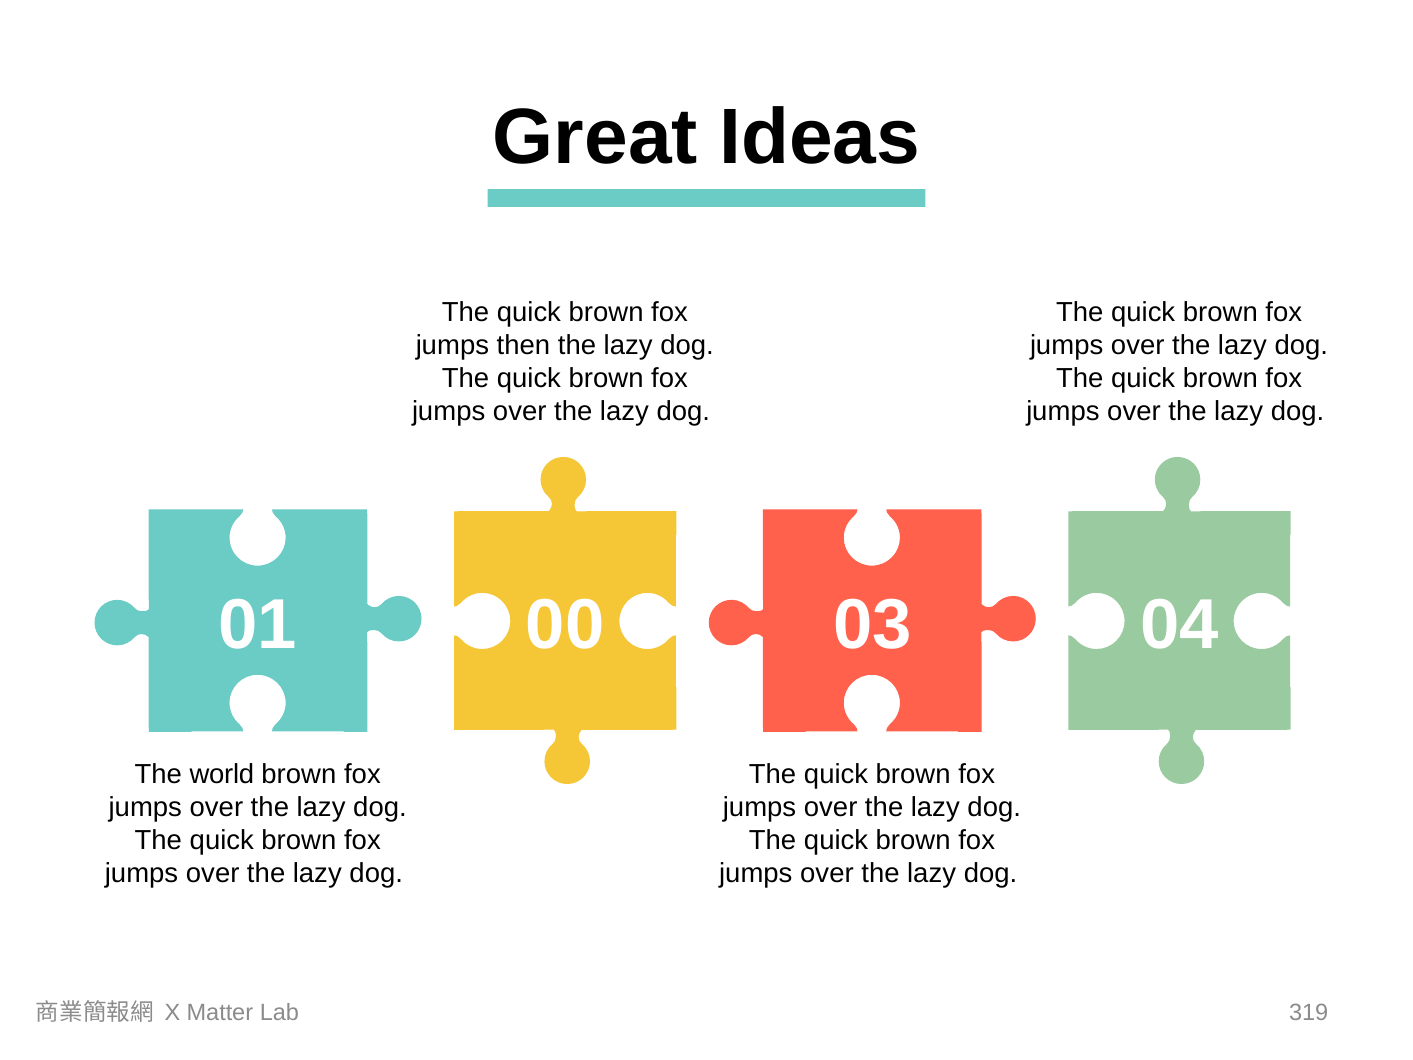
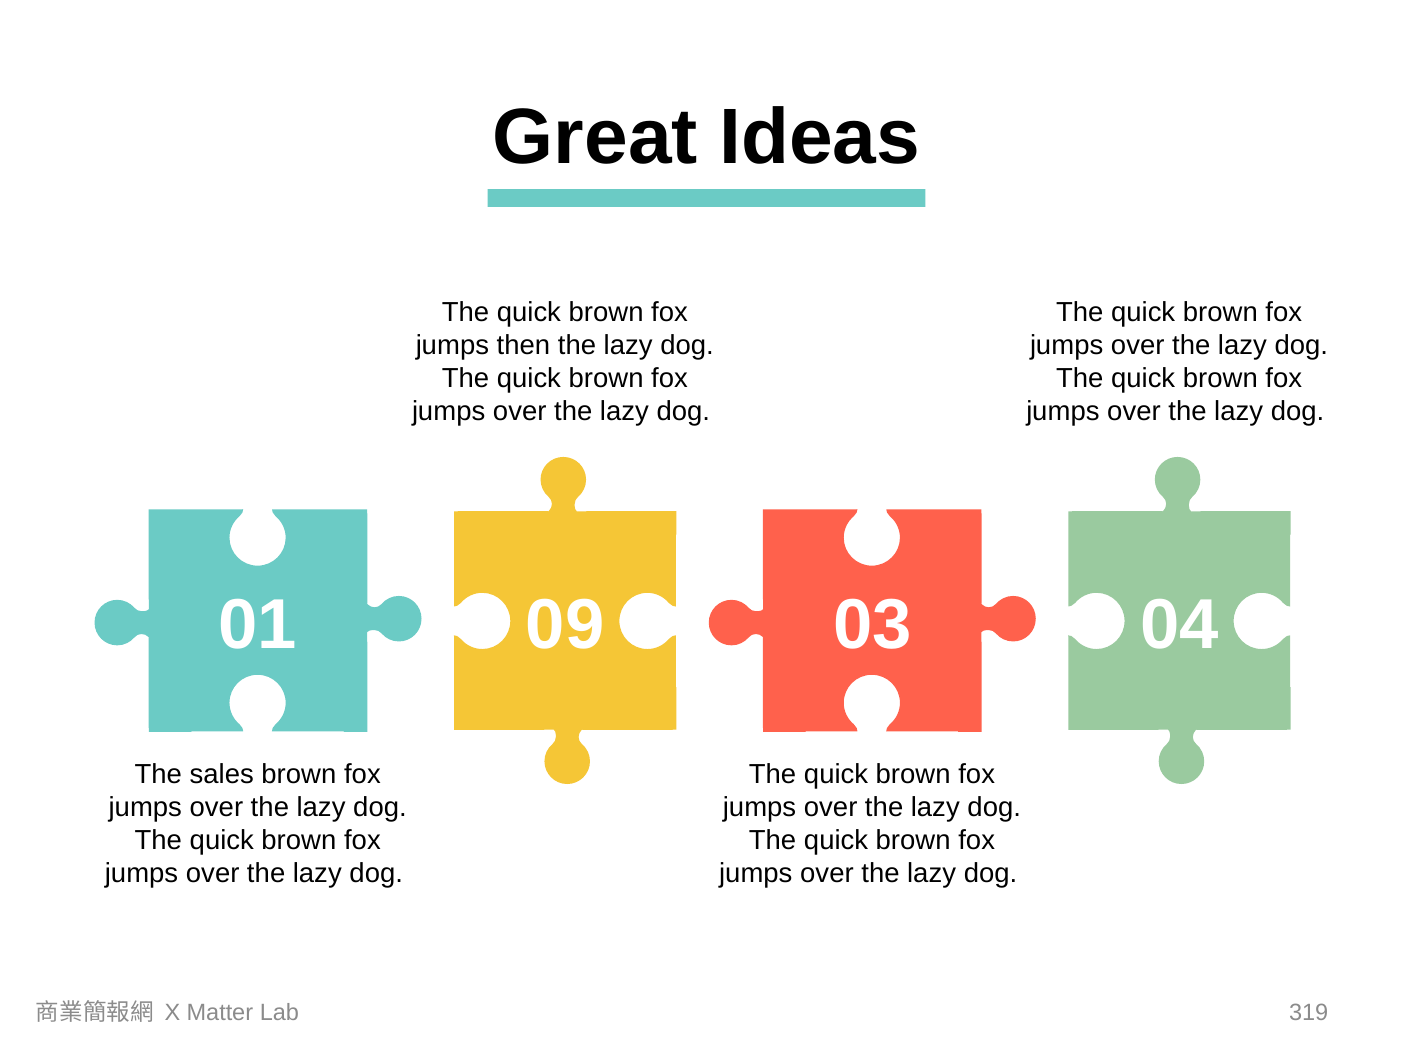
00: 00 -> 09
world: world -> sales
